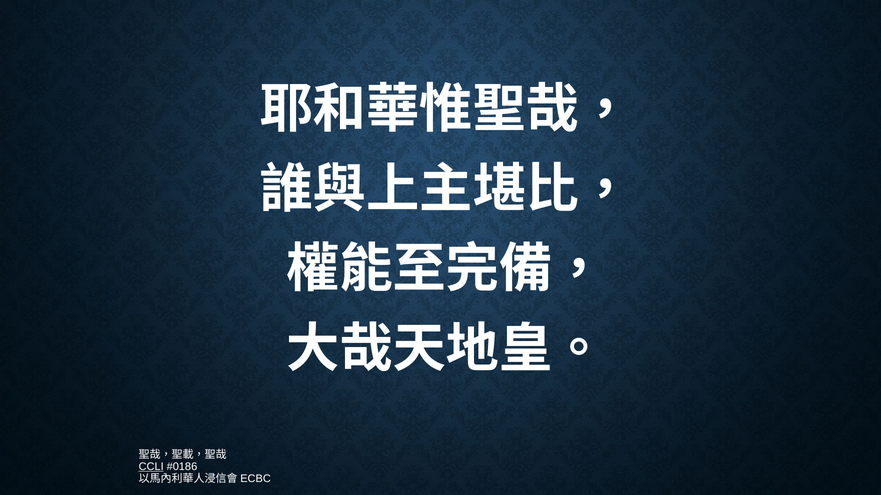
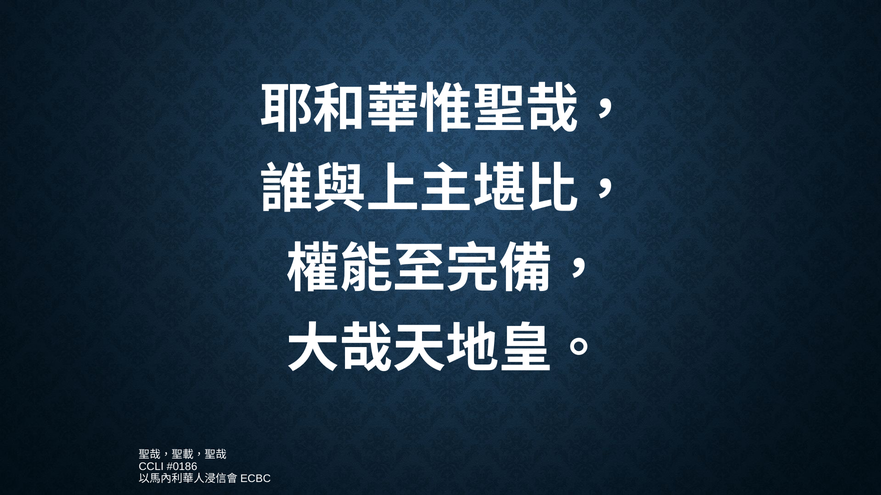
CCLI underline: present -> none
